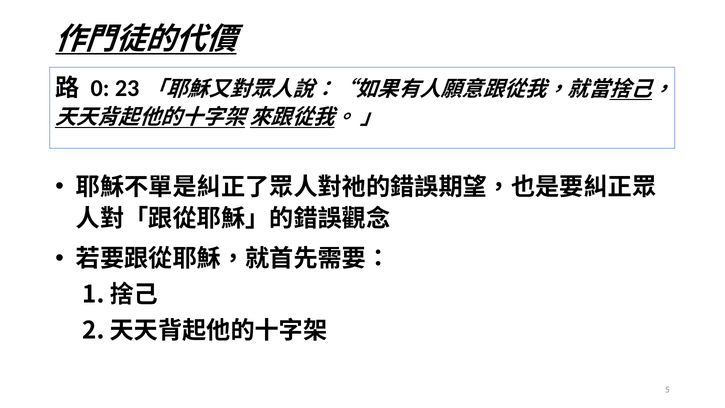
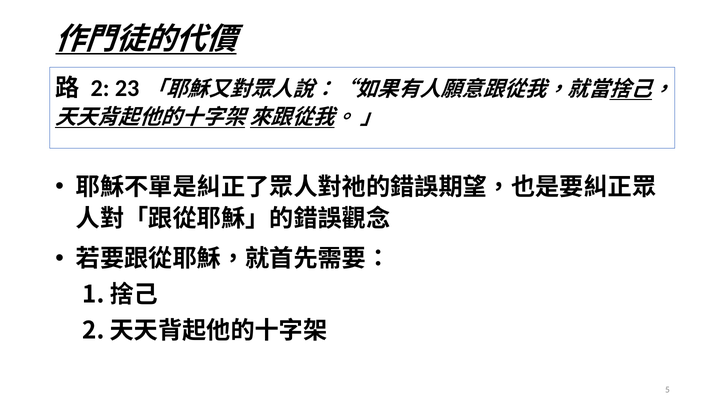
0: 0 -> 2
